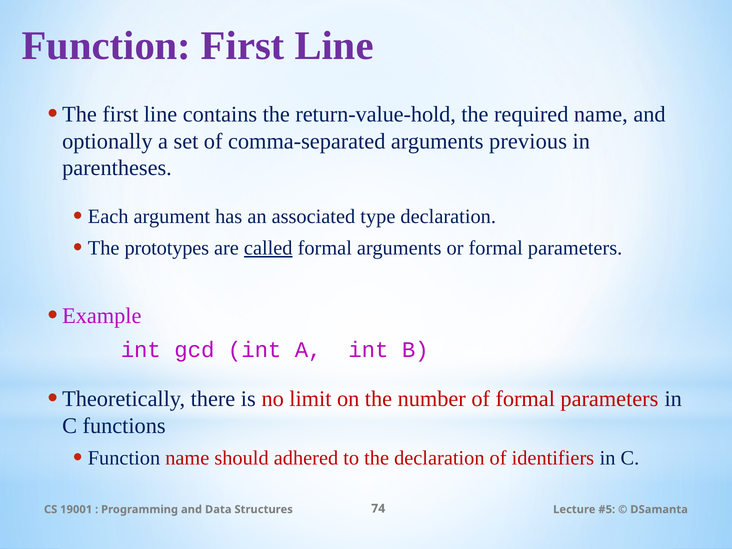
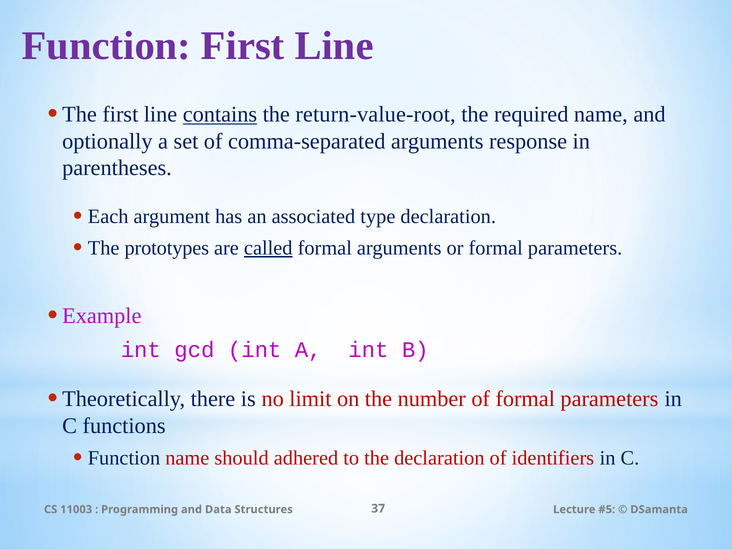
contains underline: none -> present
return-value-hold: return-value-hold -> return-value-root
previous: previous -> response
19001: 19001 -> 11003
74: 74 -> 37
